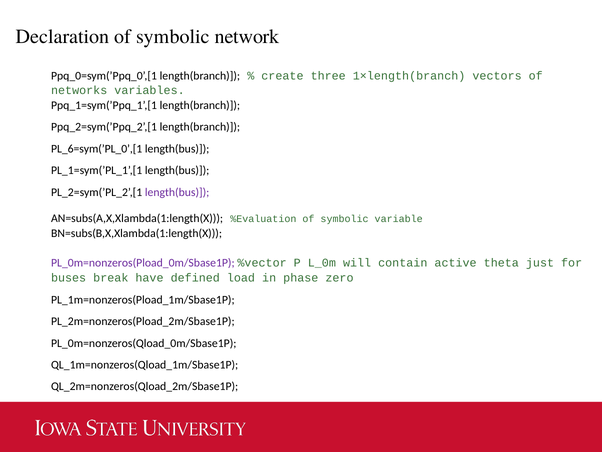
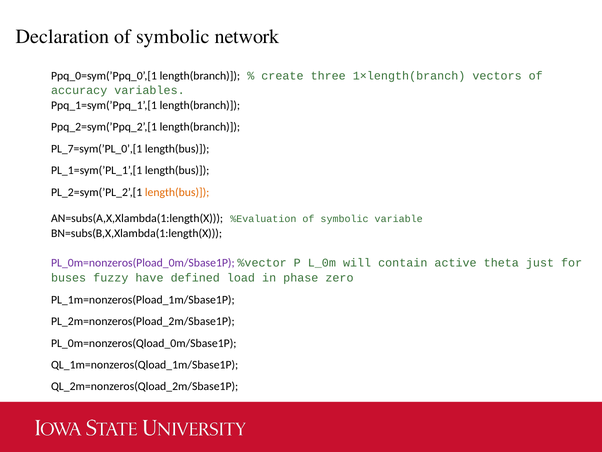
networks: networks -> accuracy
PL_6=sym(’PL_0’,[1: PL_6=sym(’PL_0’,[1 -> PL_7=sym(’PL_0’,[1
length(bus at (177, 192) colour: purple -> orange
break: break -> fuzzy
